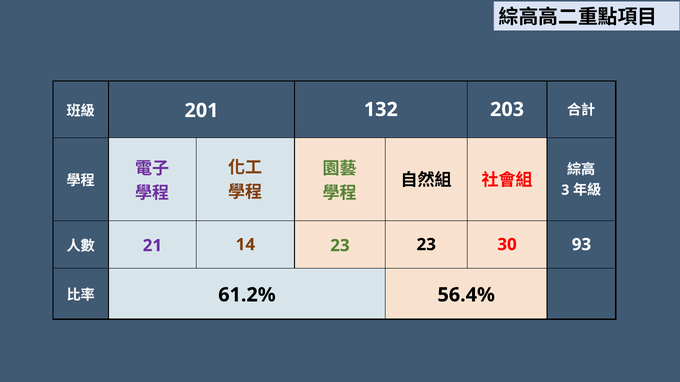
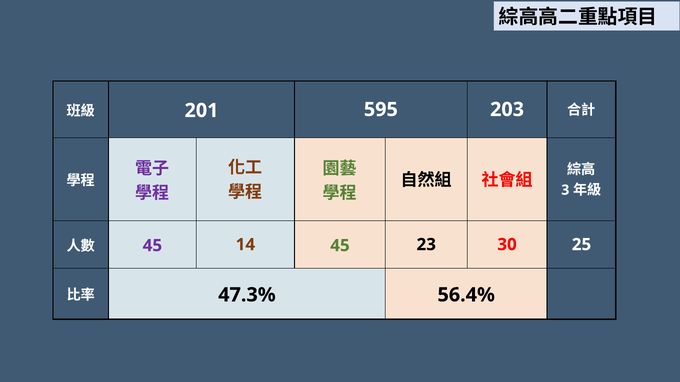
132: 132 -> 595
21 at (152, 246): 21 -> 45
14 23: 23 -> 45
93: 93 -> 25
61.2%: 61.2% -> 47.3%
